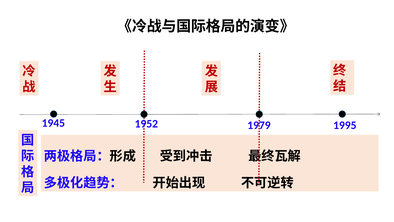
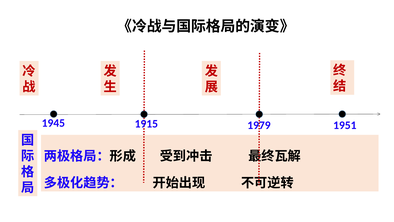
1952: 1952 -> 1915
1995: 1995 -> 1951
